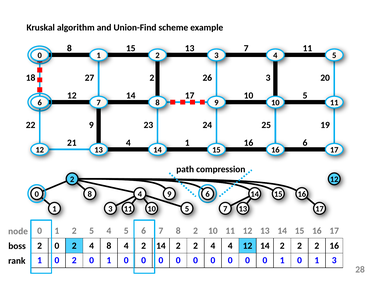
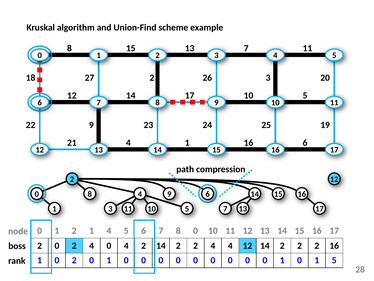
2 5: 5 -> 1
8 2: 2 -> 0
4 8: 8 -> 0
1 3: 3 -> 5
